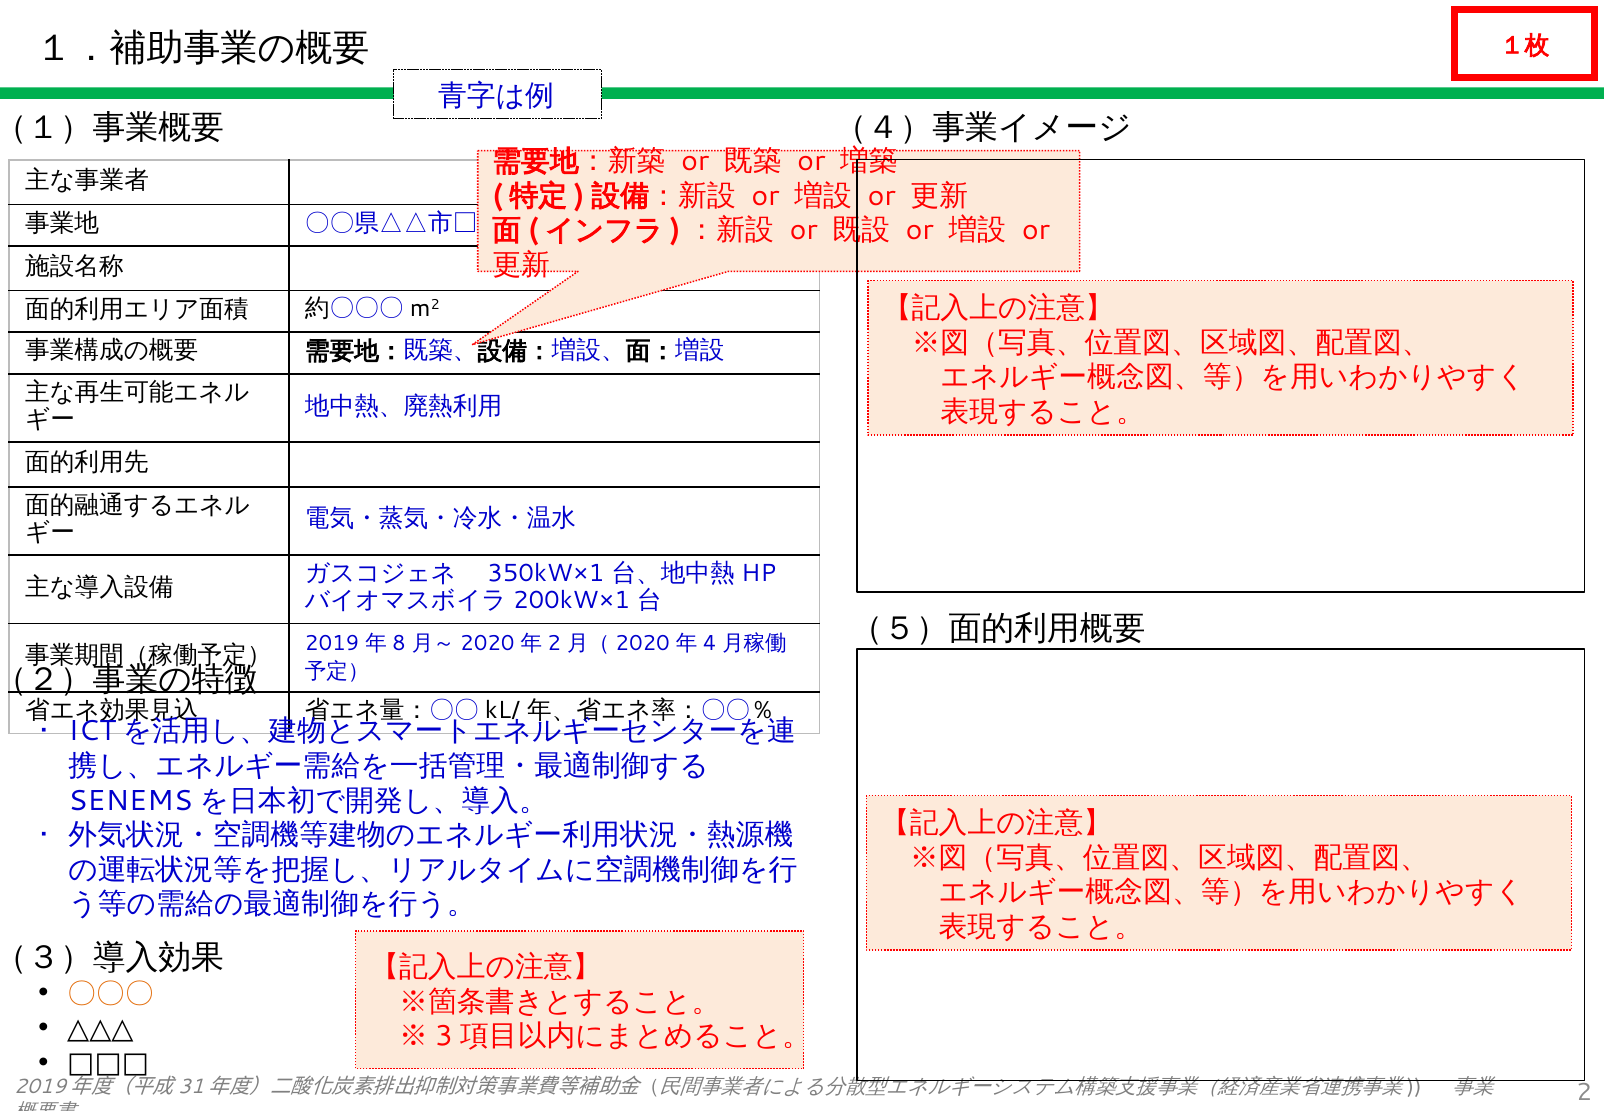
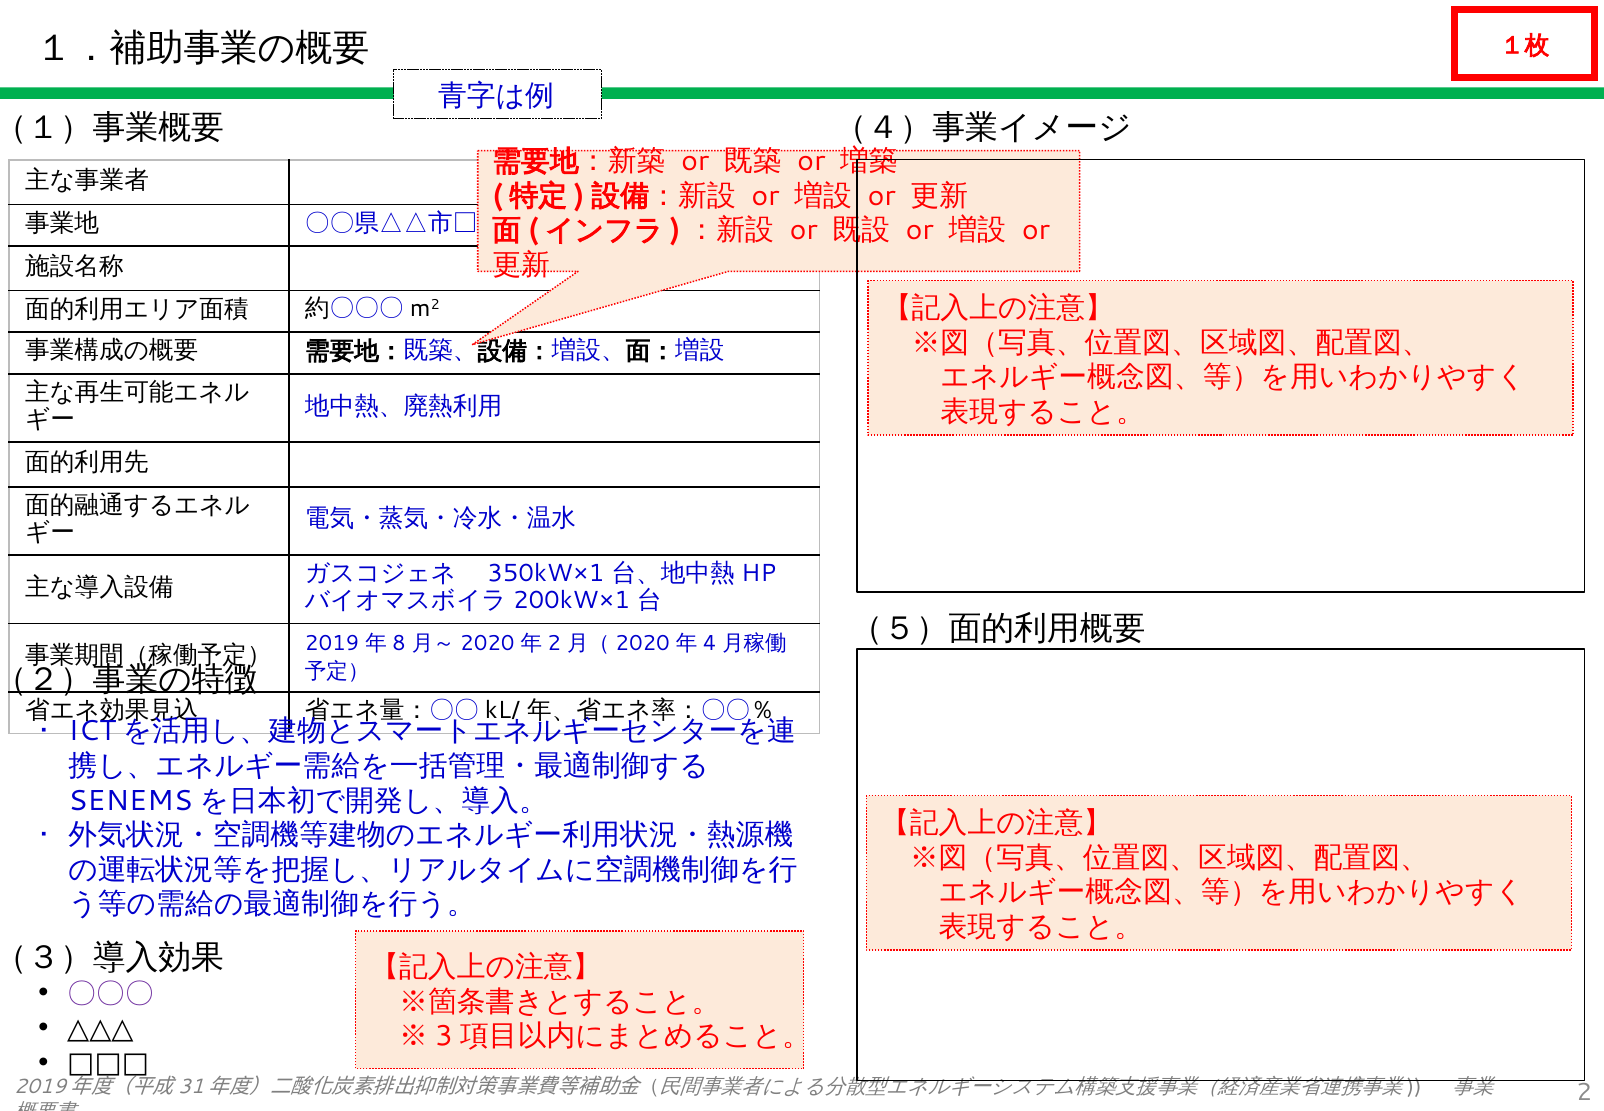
〇〇〇 colour: orange -> purple
